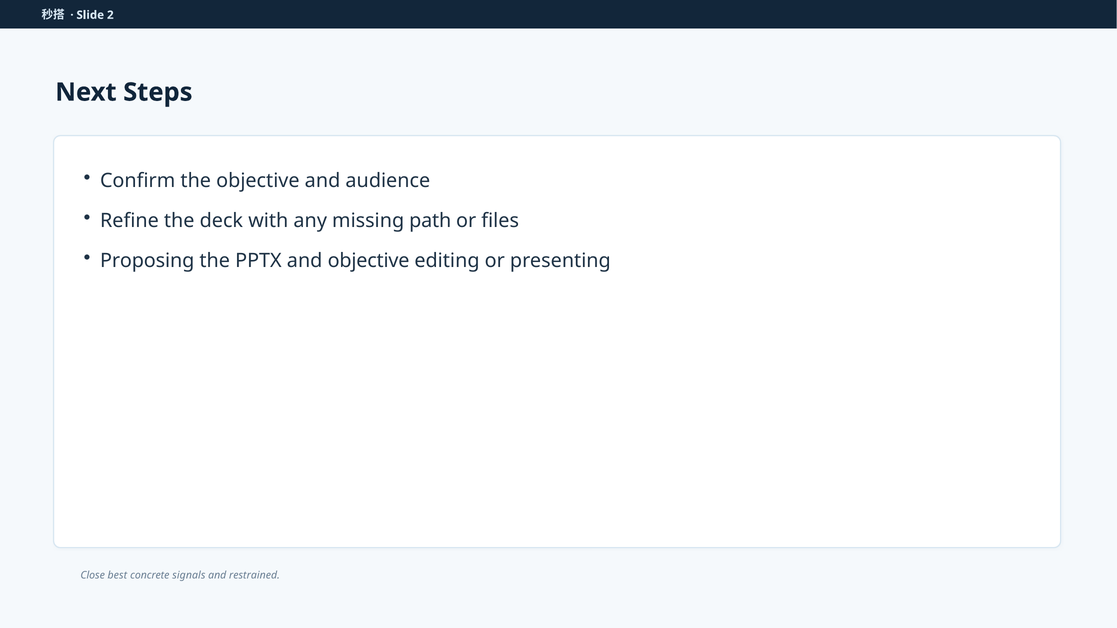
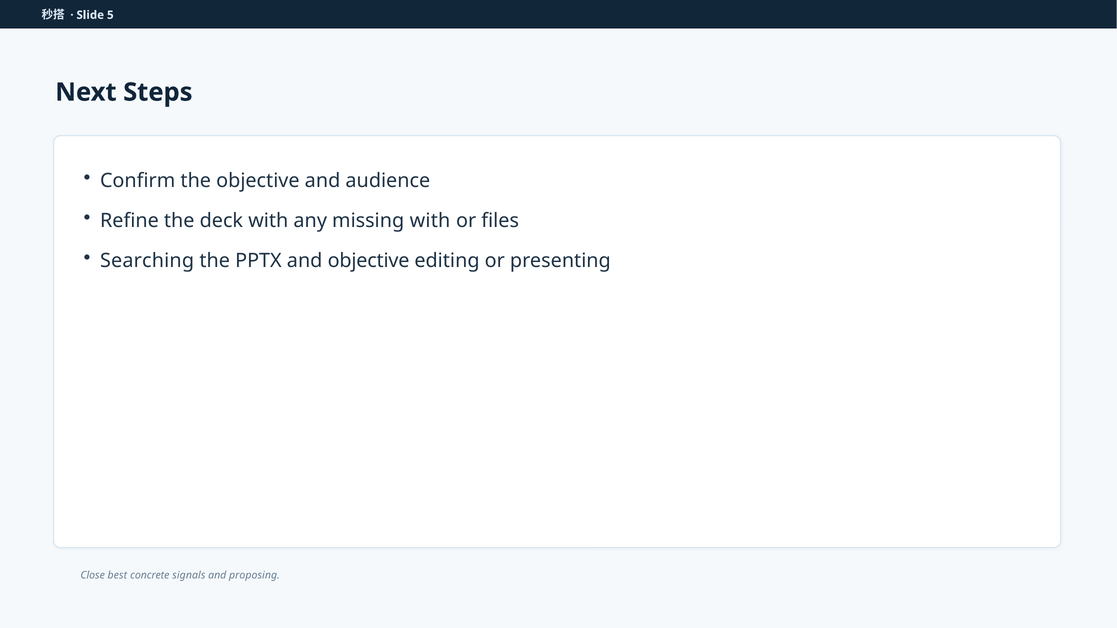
2: 2 -> 5
missing path: path -> with
Proposing: Proposing -> Searching
restrained: restrained -> proposing
